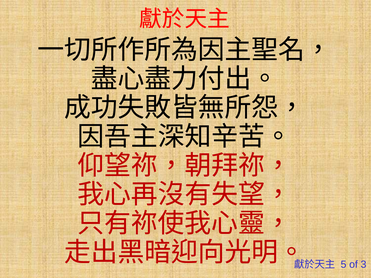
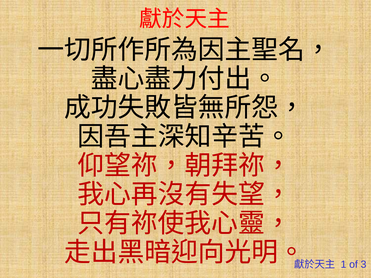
5: 5 -> 1
